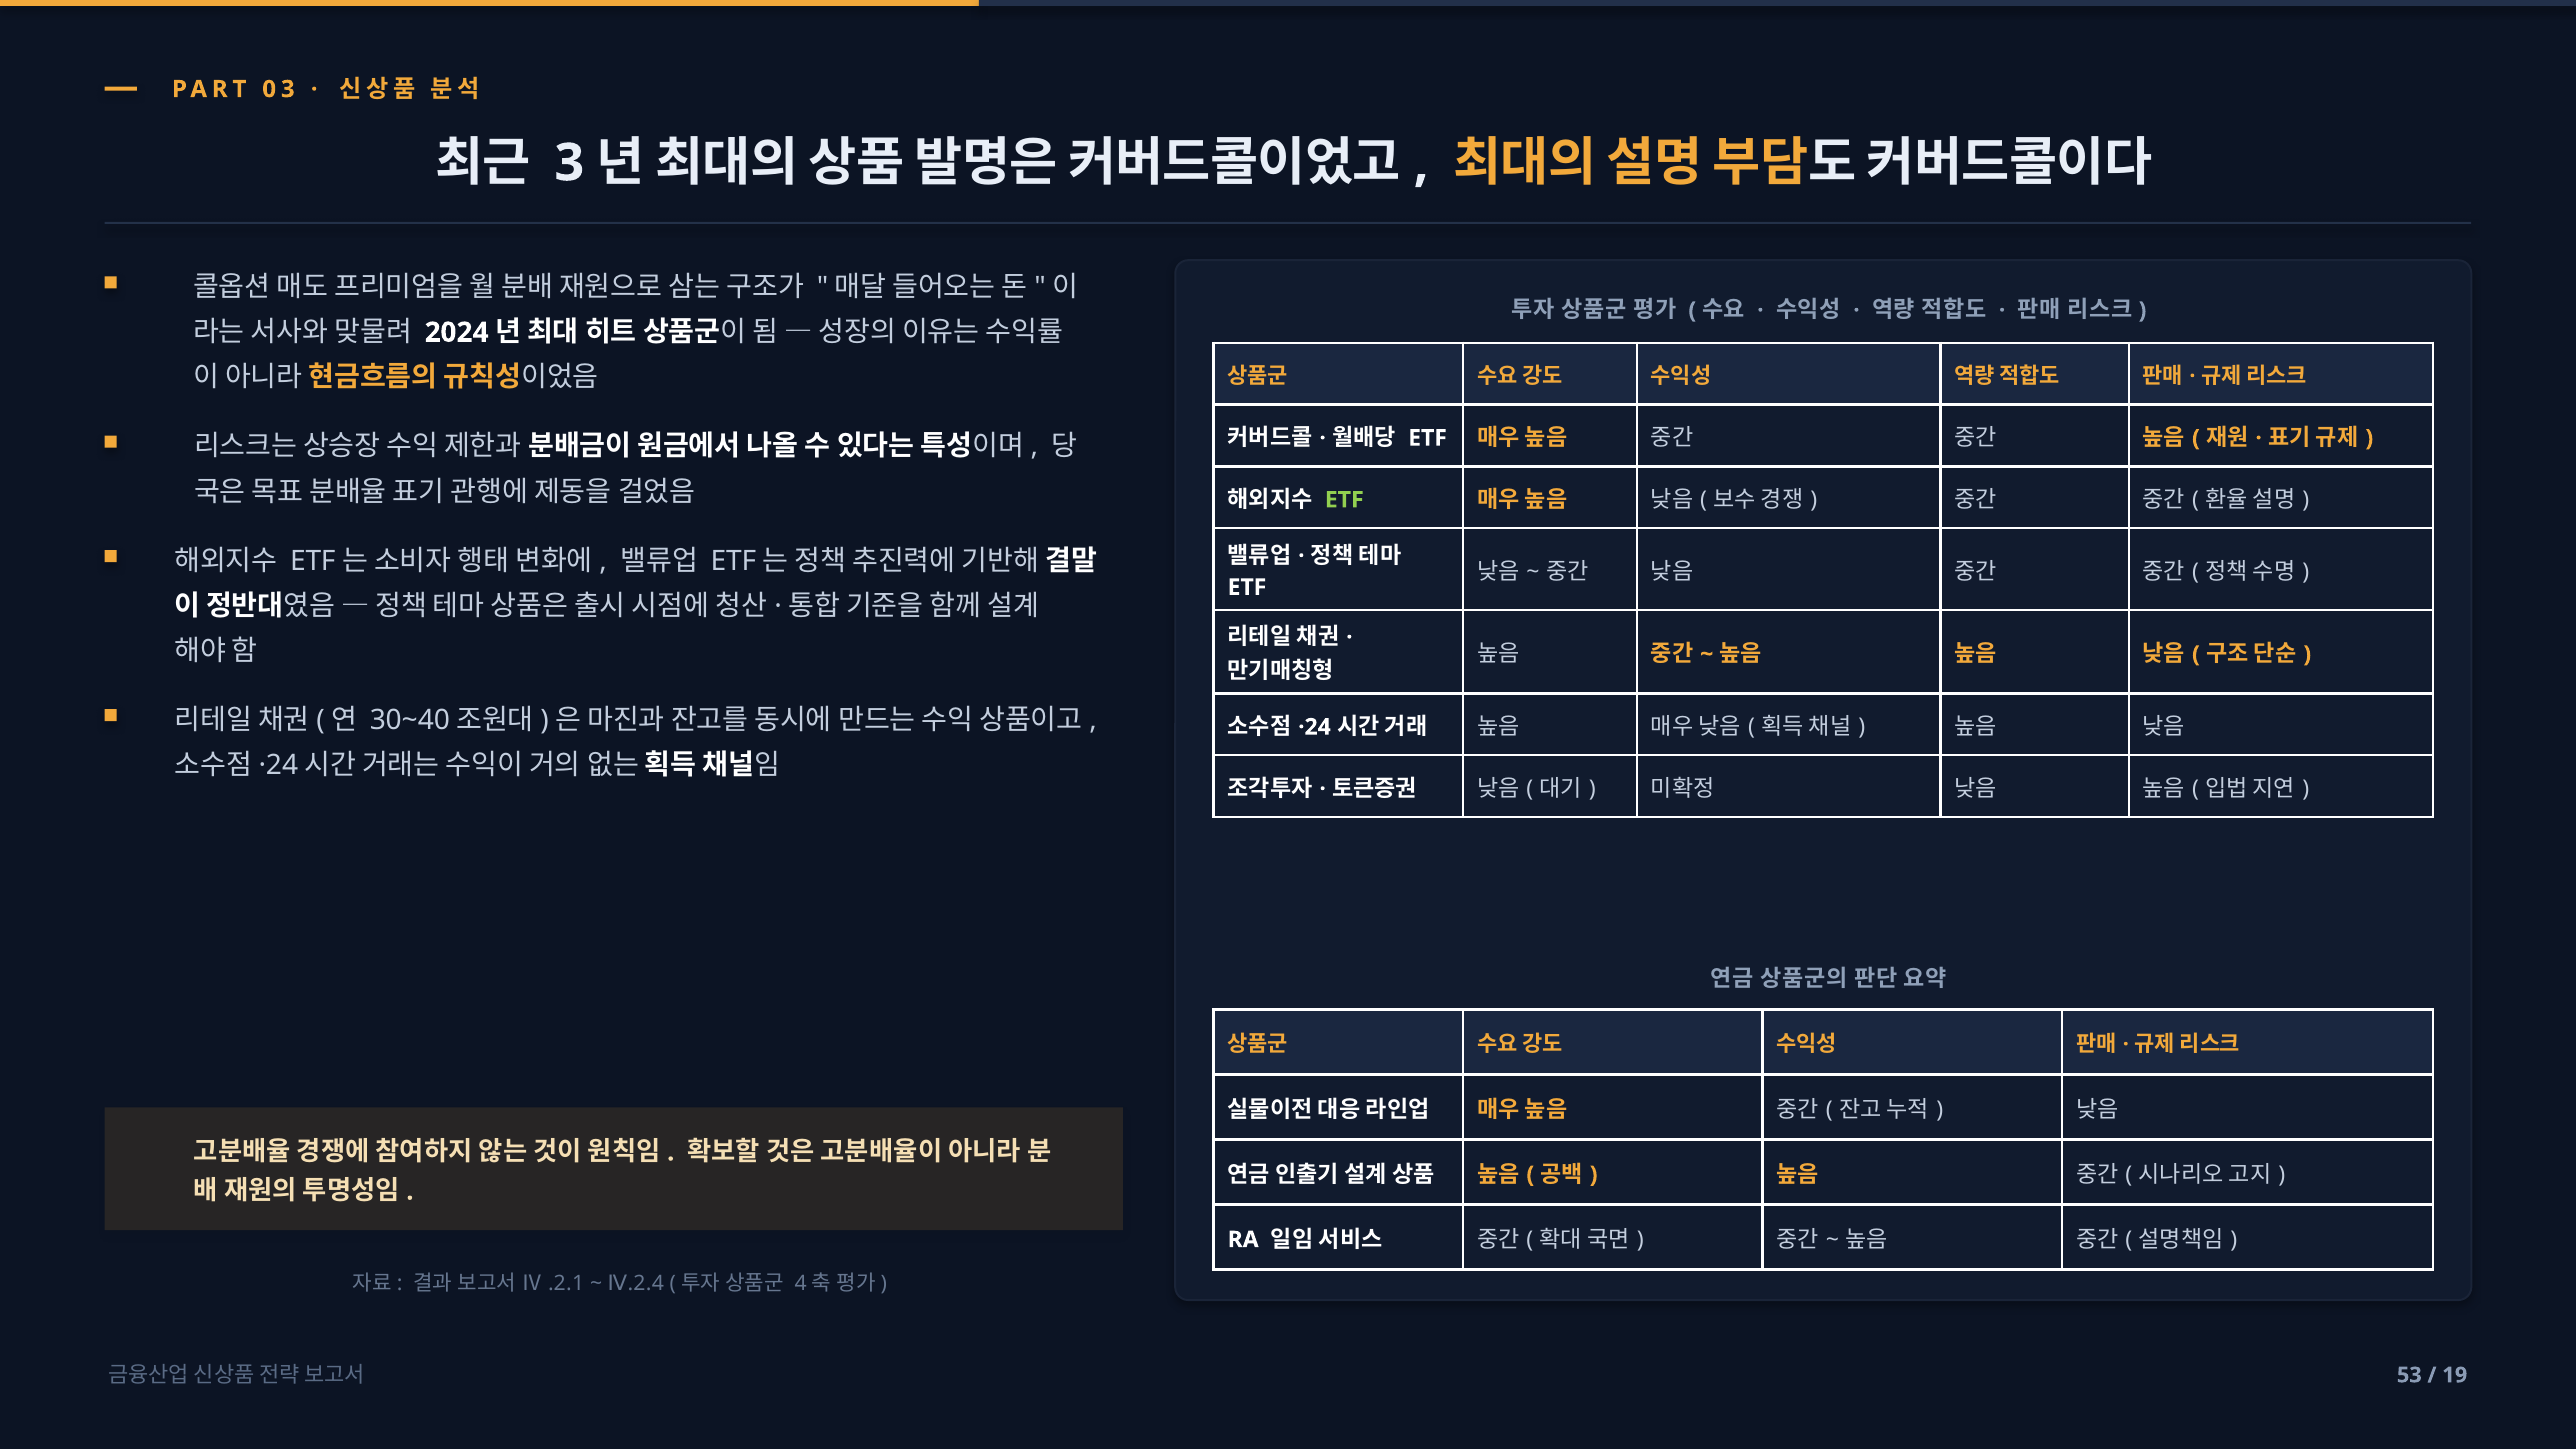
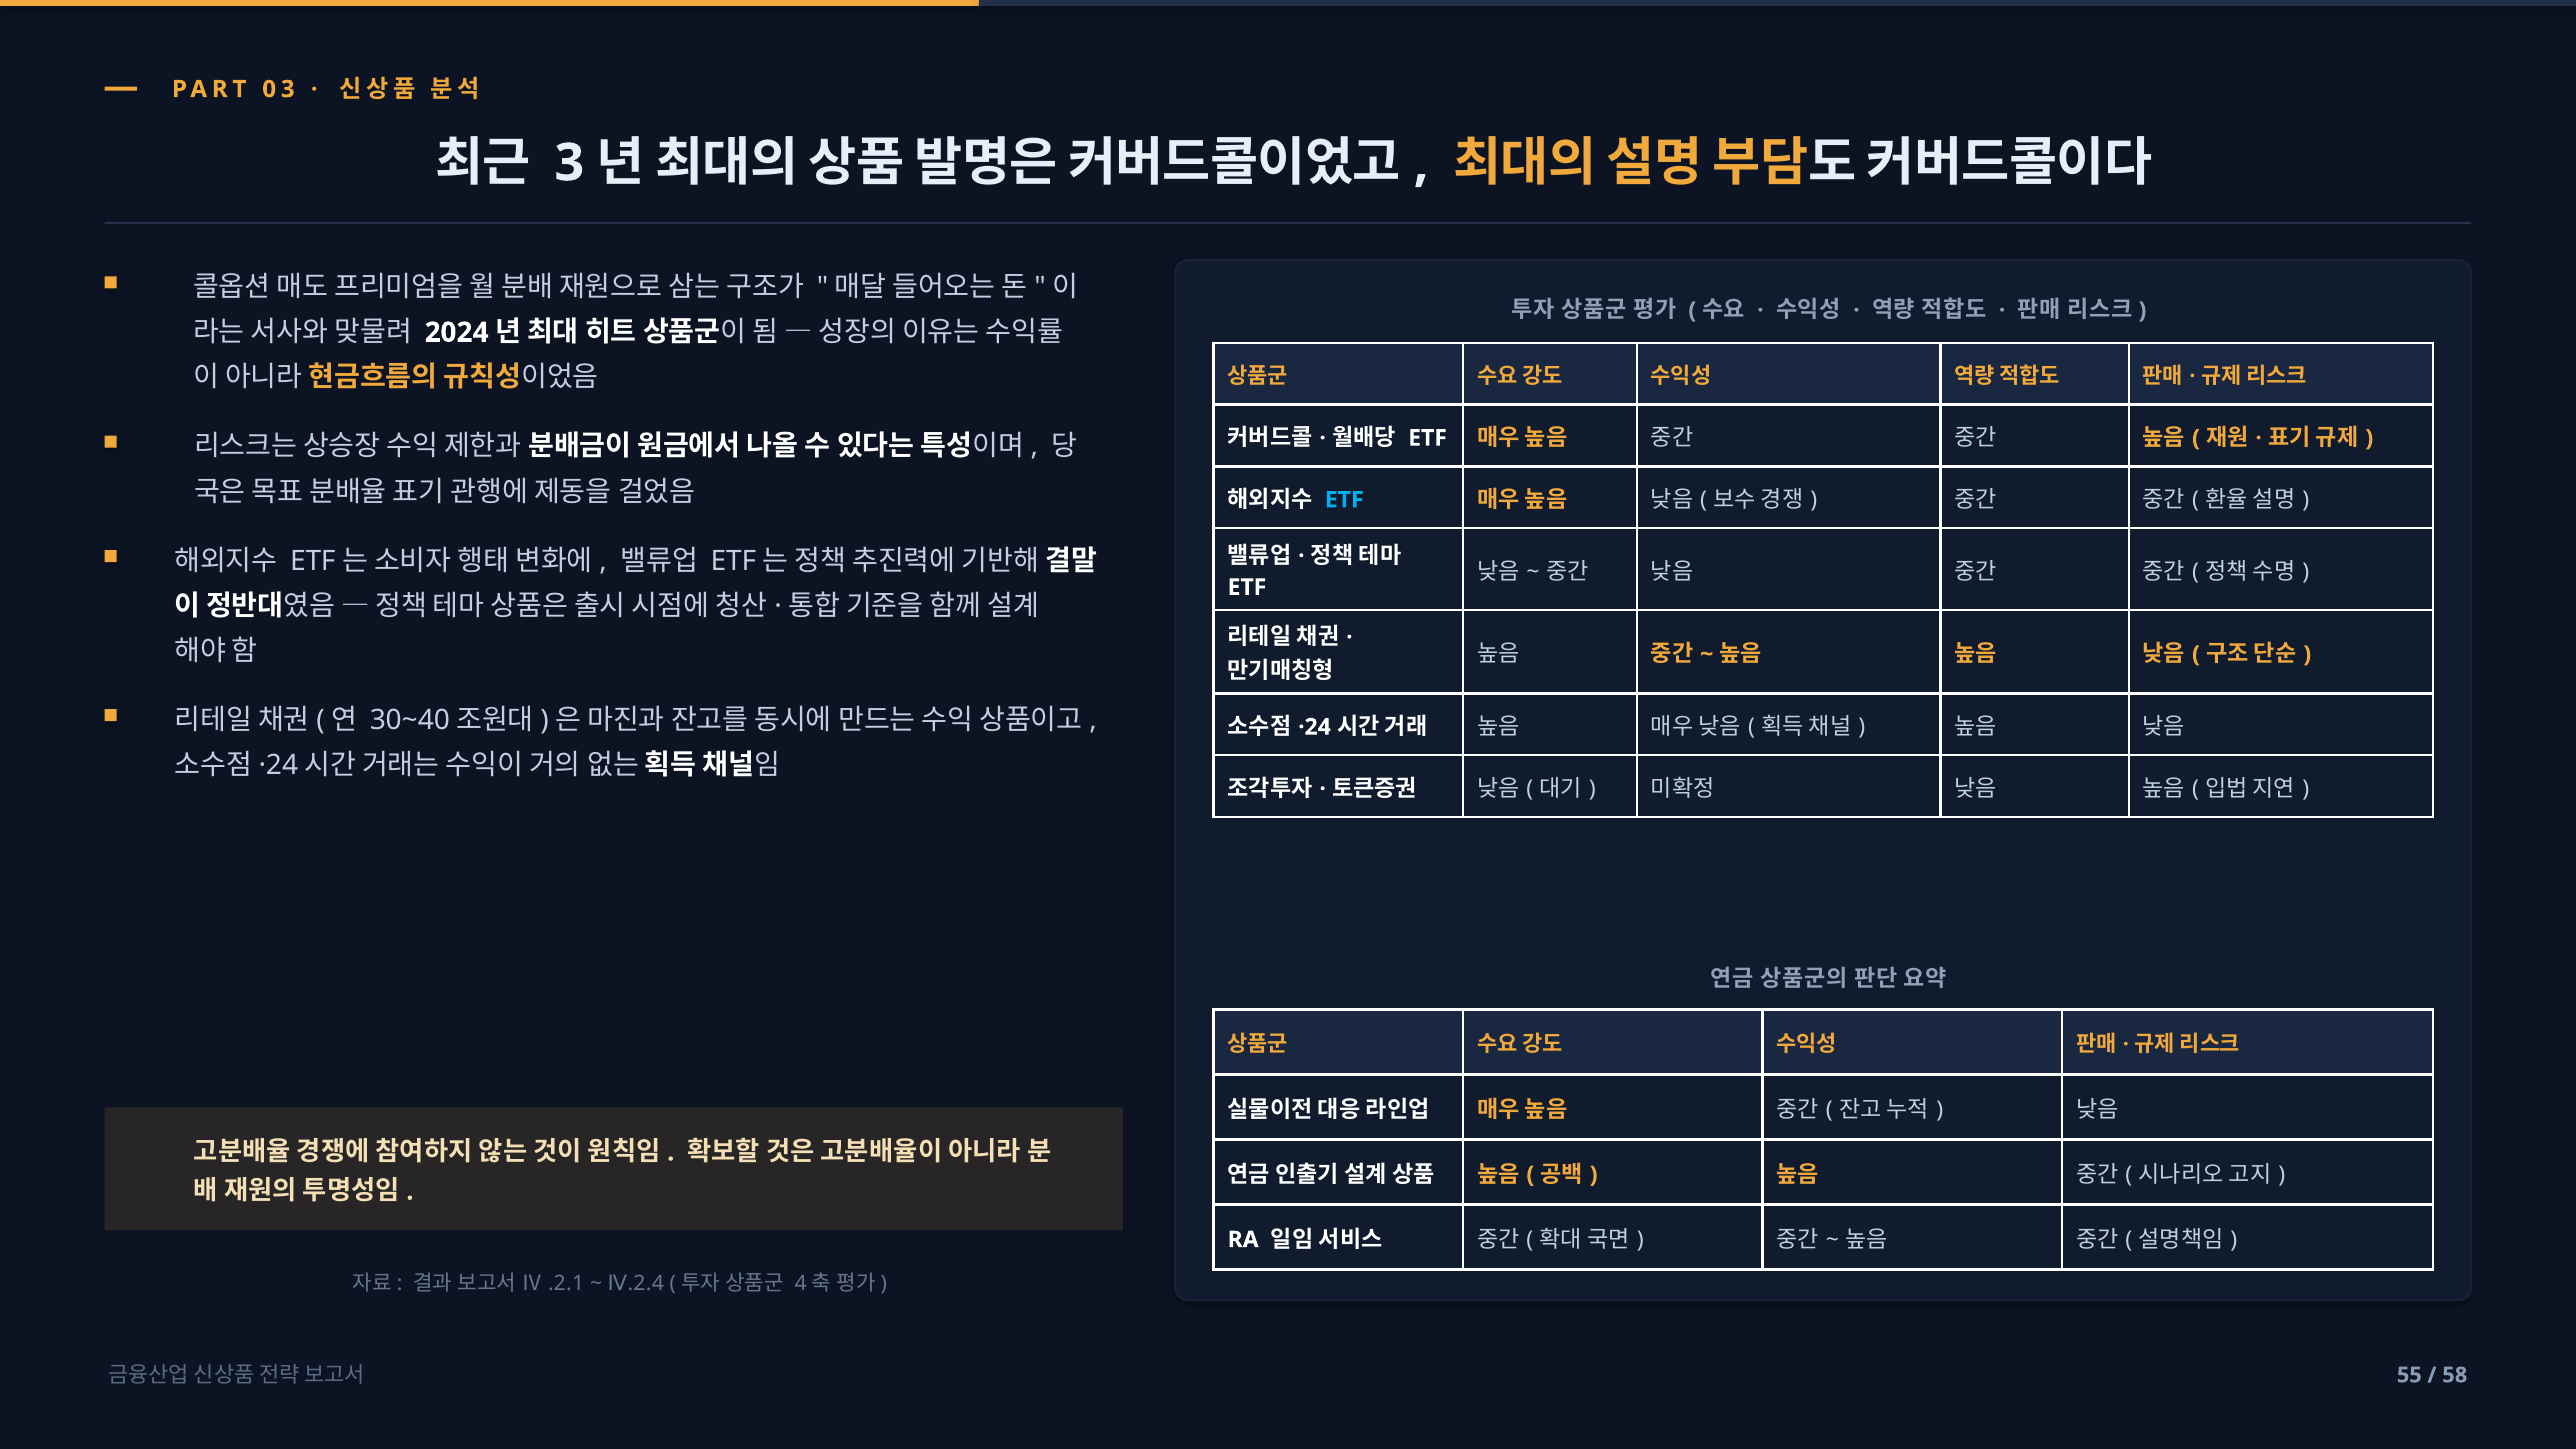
ETF at (1344, 500) colour: light green -> light blue
53: 53 -> 55
19: 19 -> 58
